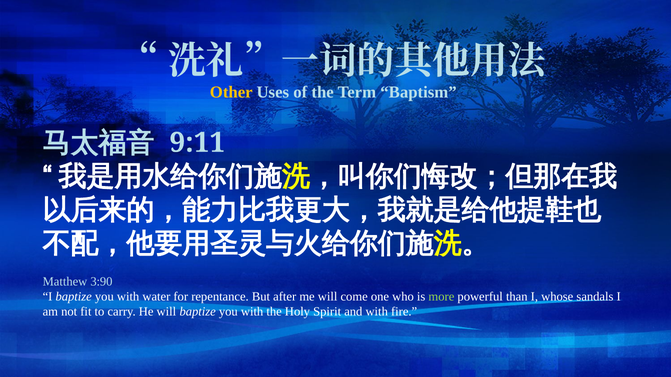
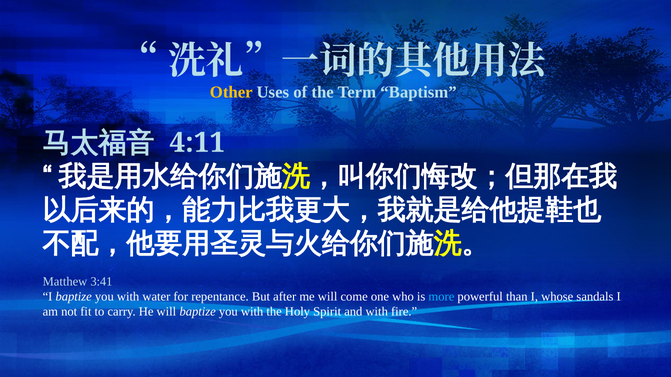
9:11: 9:11 -> 4:11
3:90: 3:90 -> 3:41
more colour: light green -> light blue
